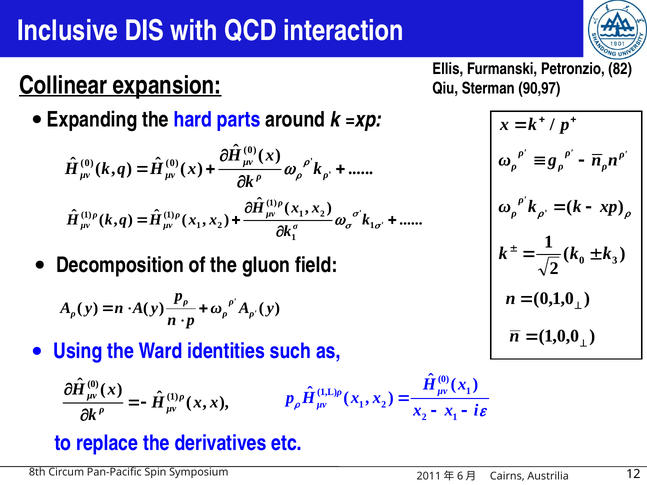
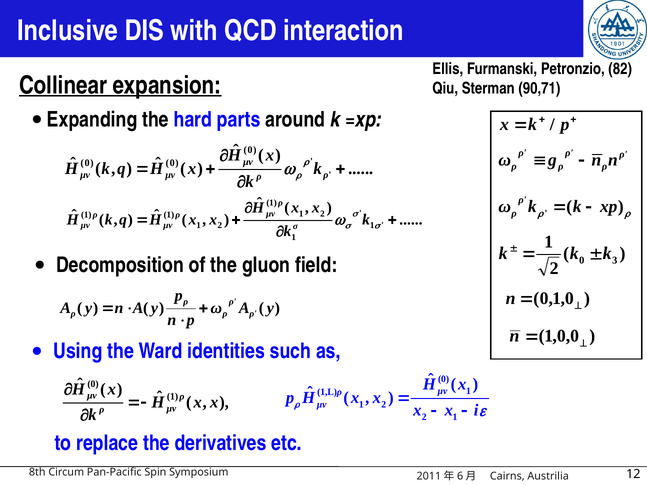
90,97: 90,97 -> 90,71
